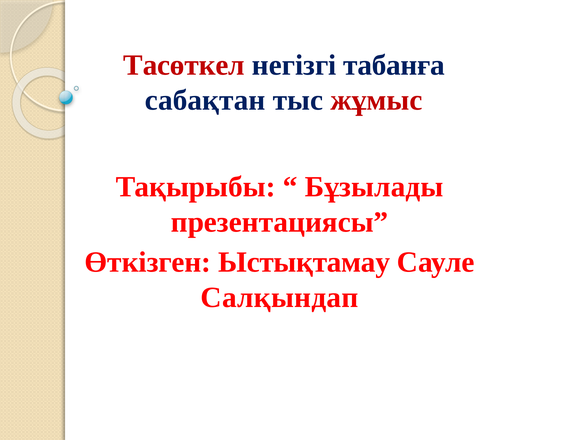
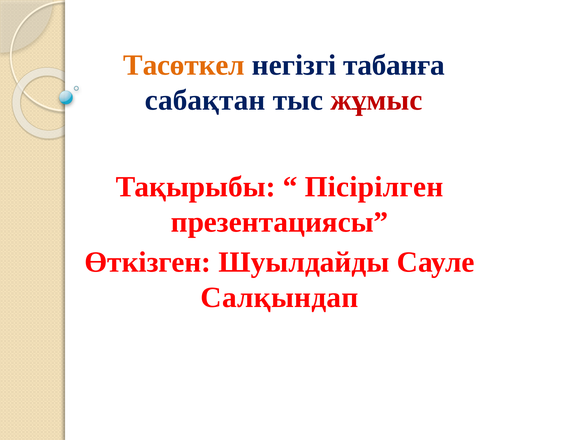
Тасөткел colour: red -> orange
Бұзылады: Бұзылады -> Пісірілген
Ыстықтамау: Ыстықтамау -> Шуылдайды
